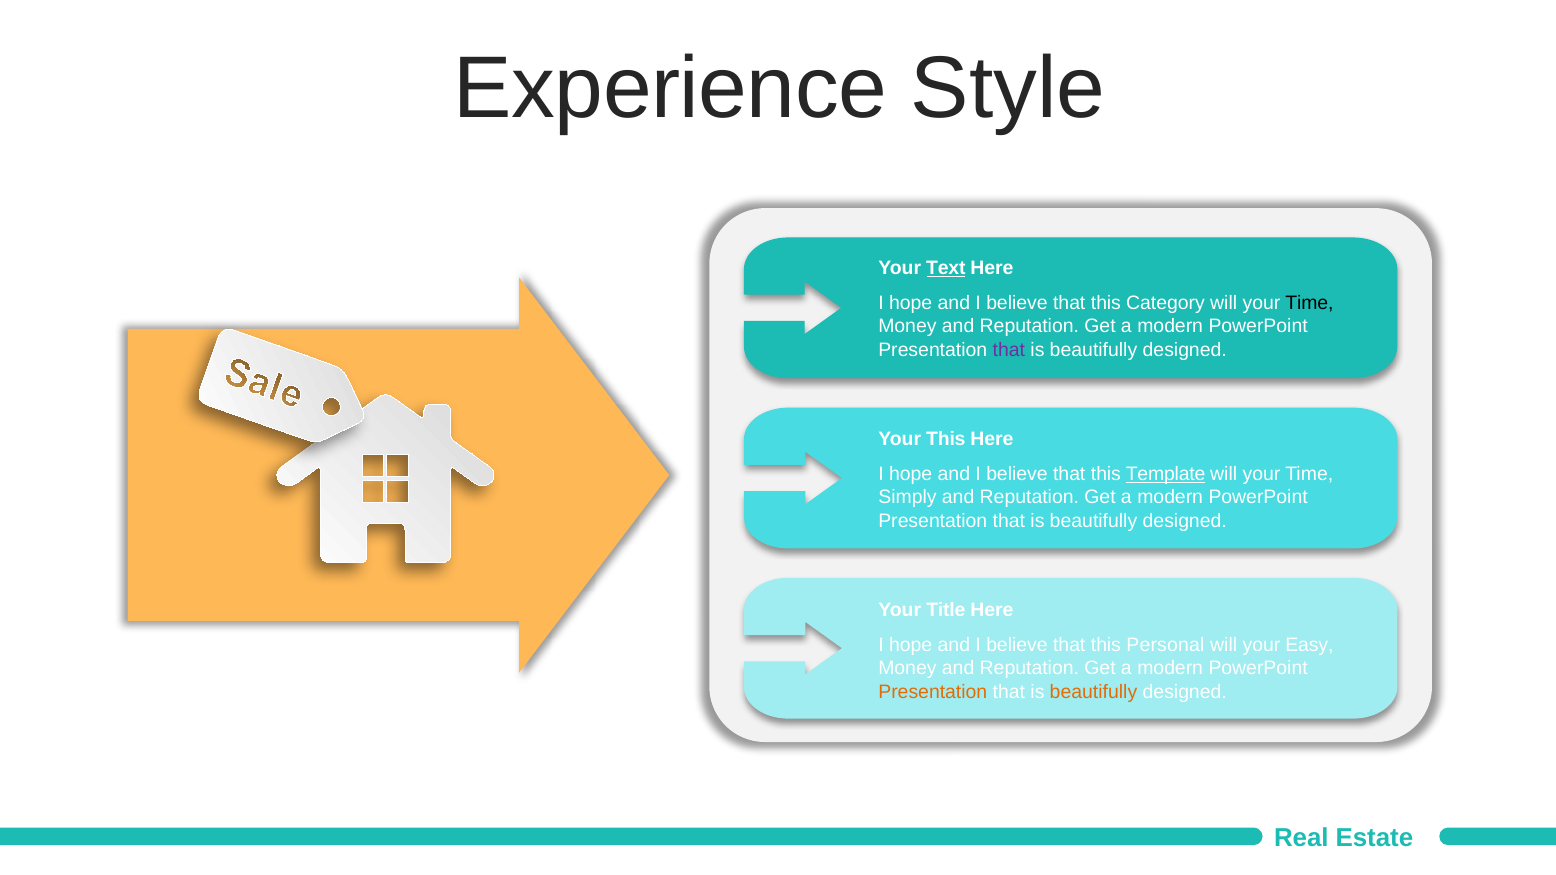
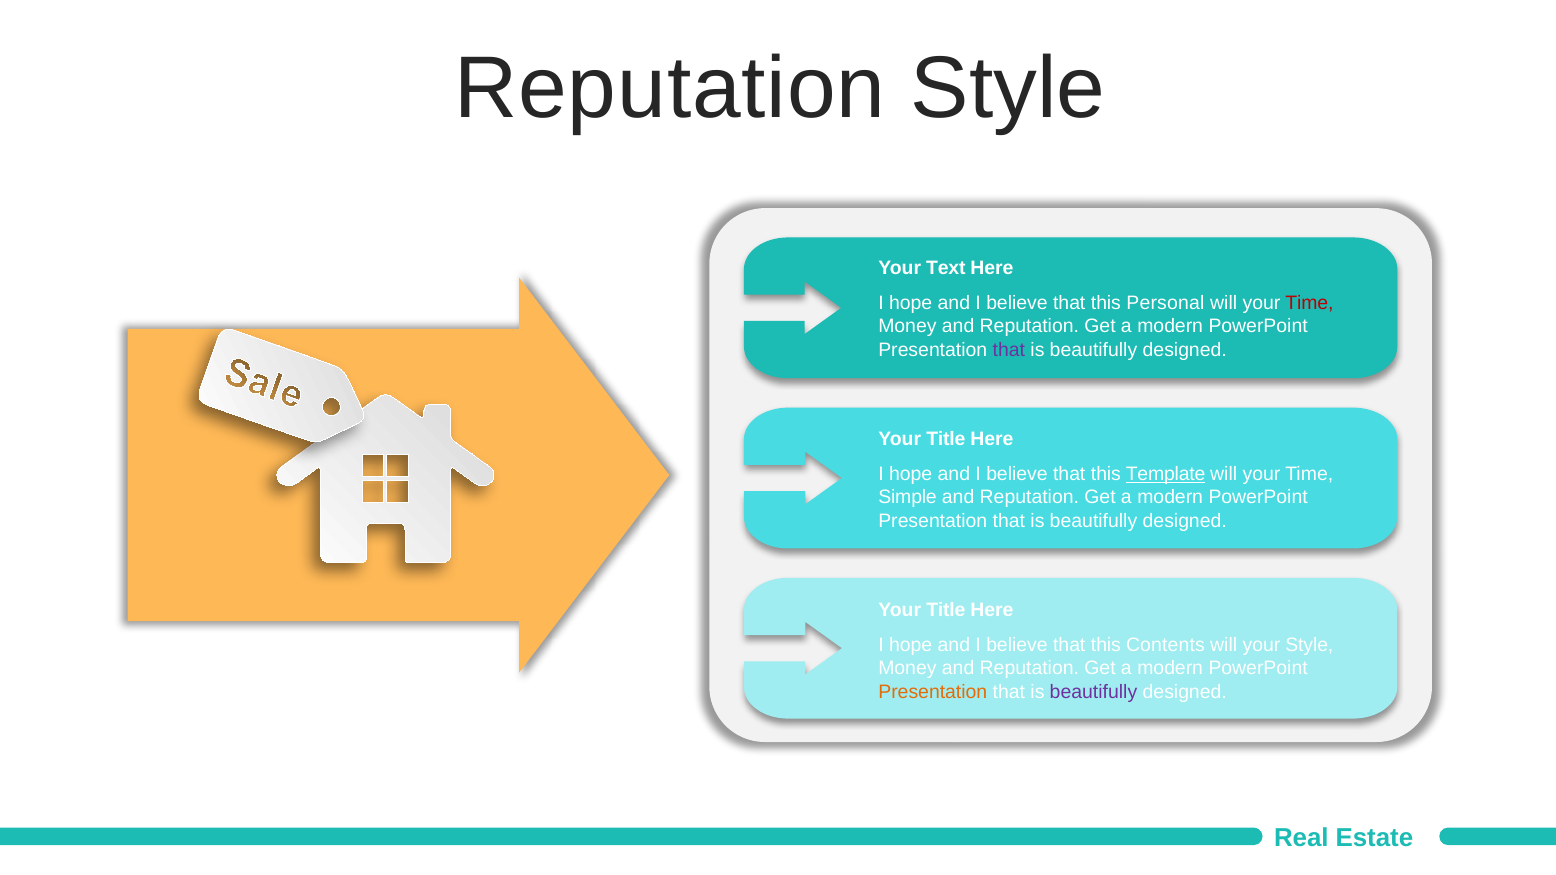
Experience at (671, 89): Experience -> Reputation
Text underline: present -> none
Category: Category -> Personal
Time at (1309, 303) colour: black -> red
This at (946, 439): This -> Title
Simply: Simply -> Simple
Personal: Personal -> Contents
your Easy: Easy -> Style
beautifully at (1094, 692) colour: orange -> purple
